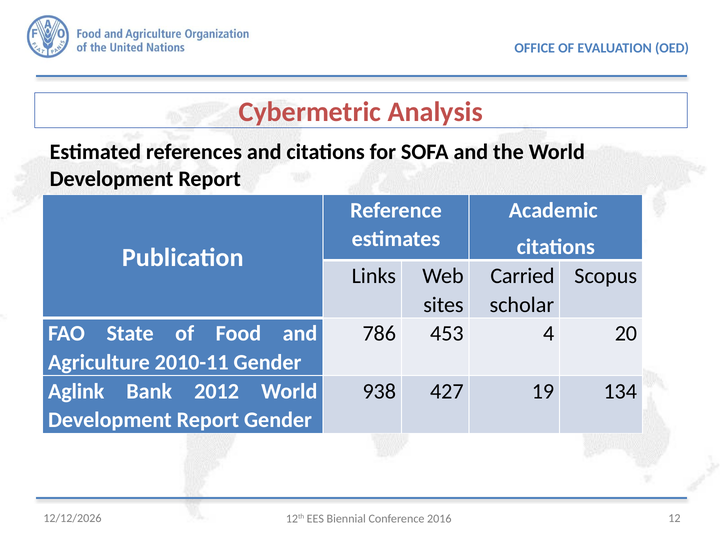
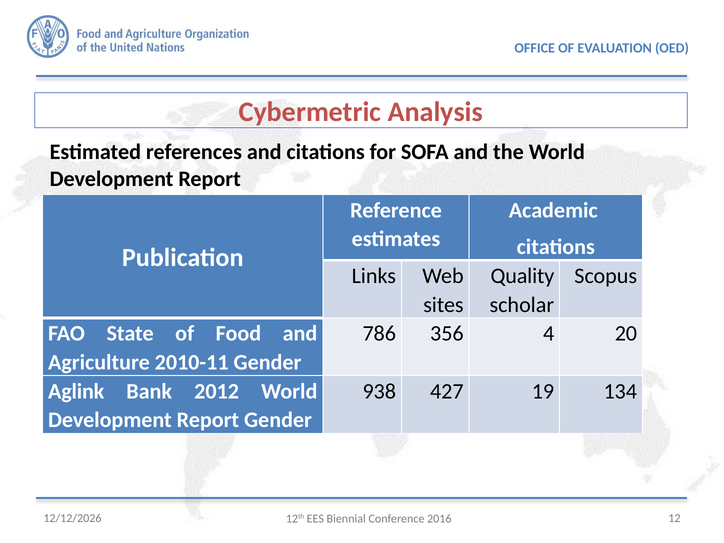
Carried: Carried -> Quality
453: 453 -> 356
